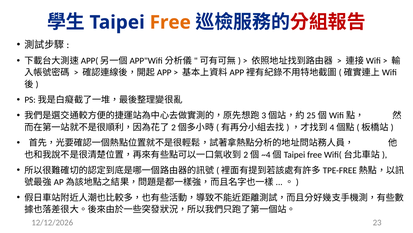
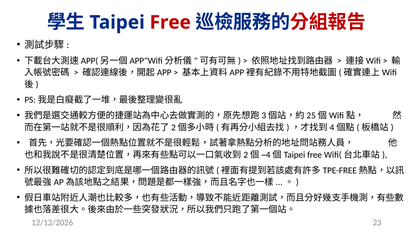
Free at (170, 22) colour: orange -> red
